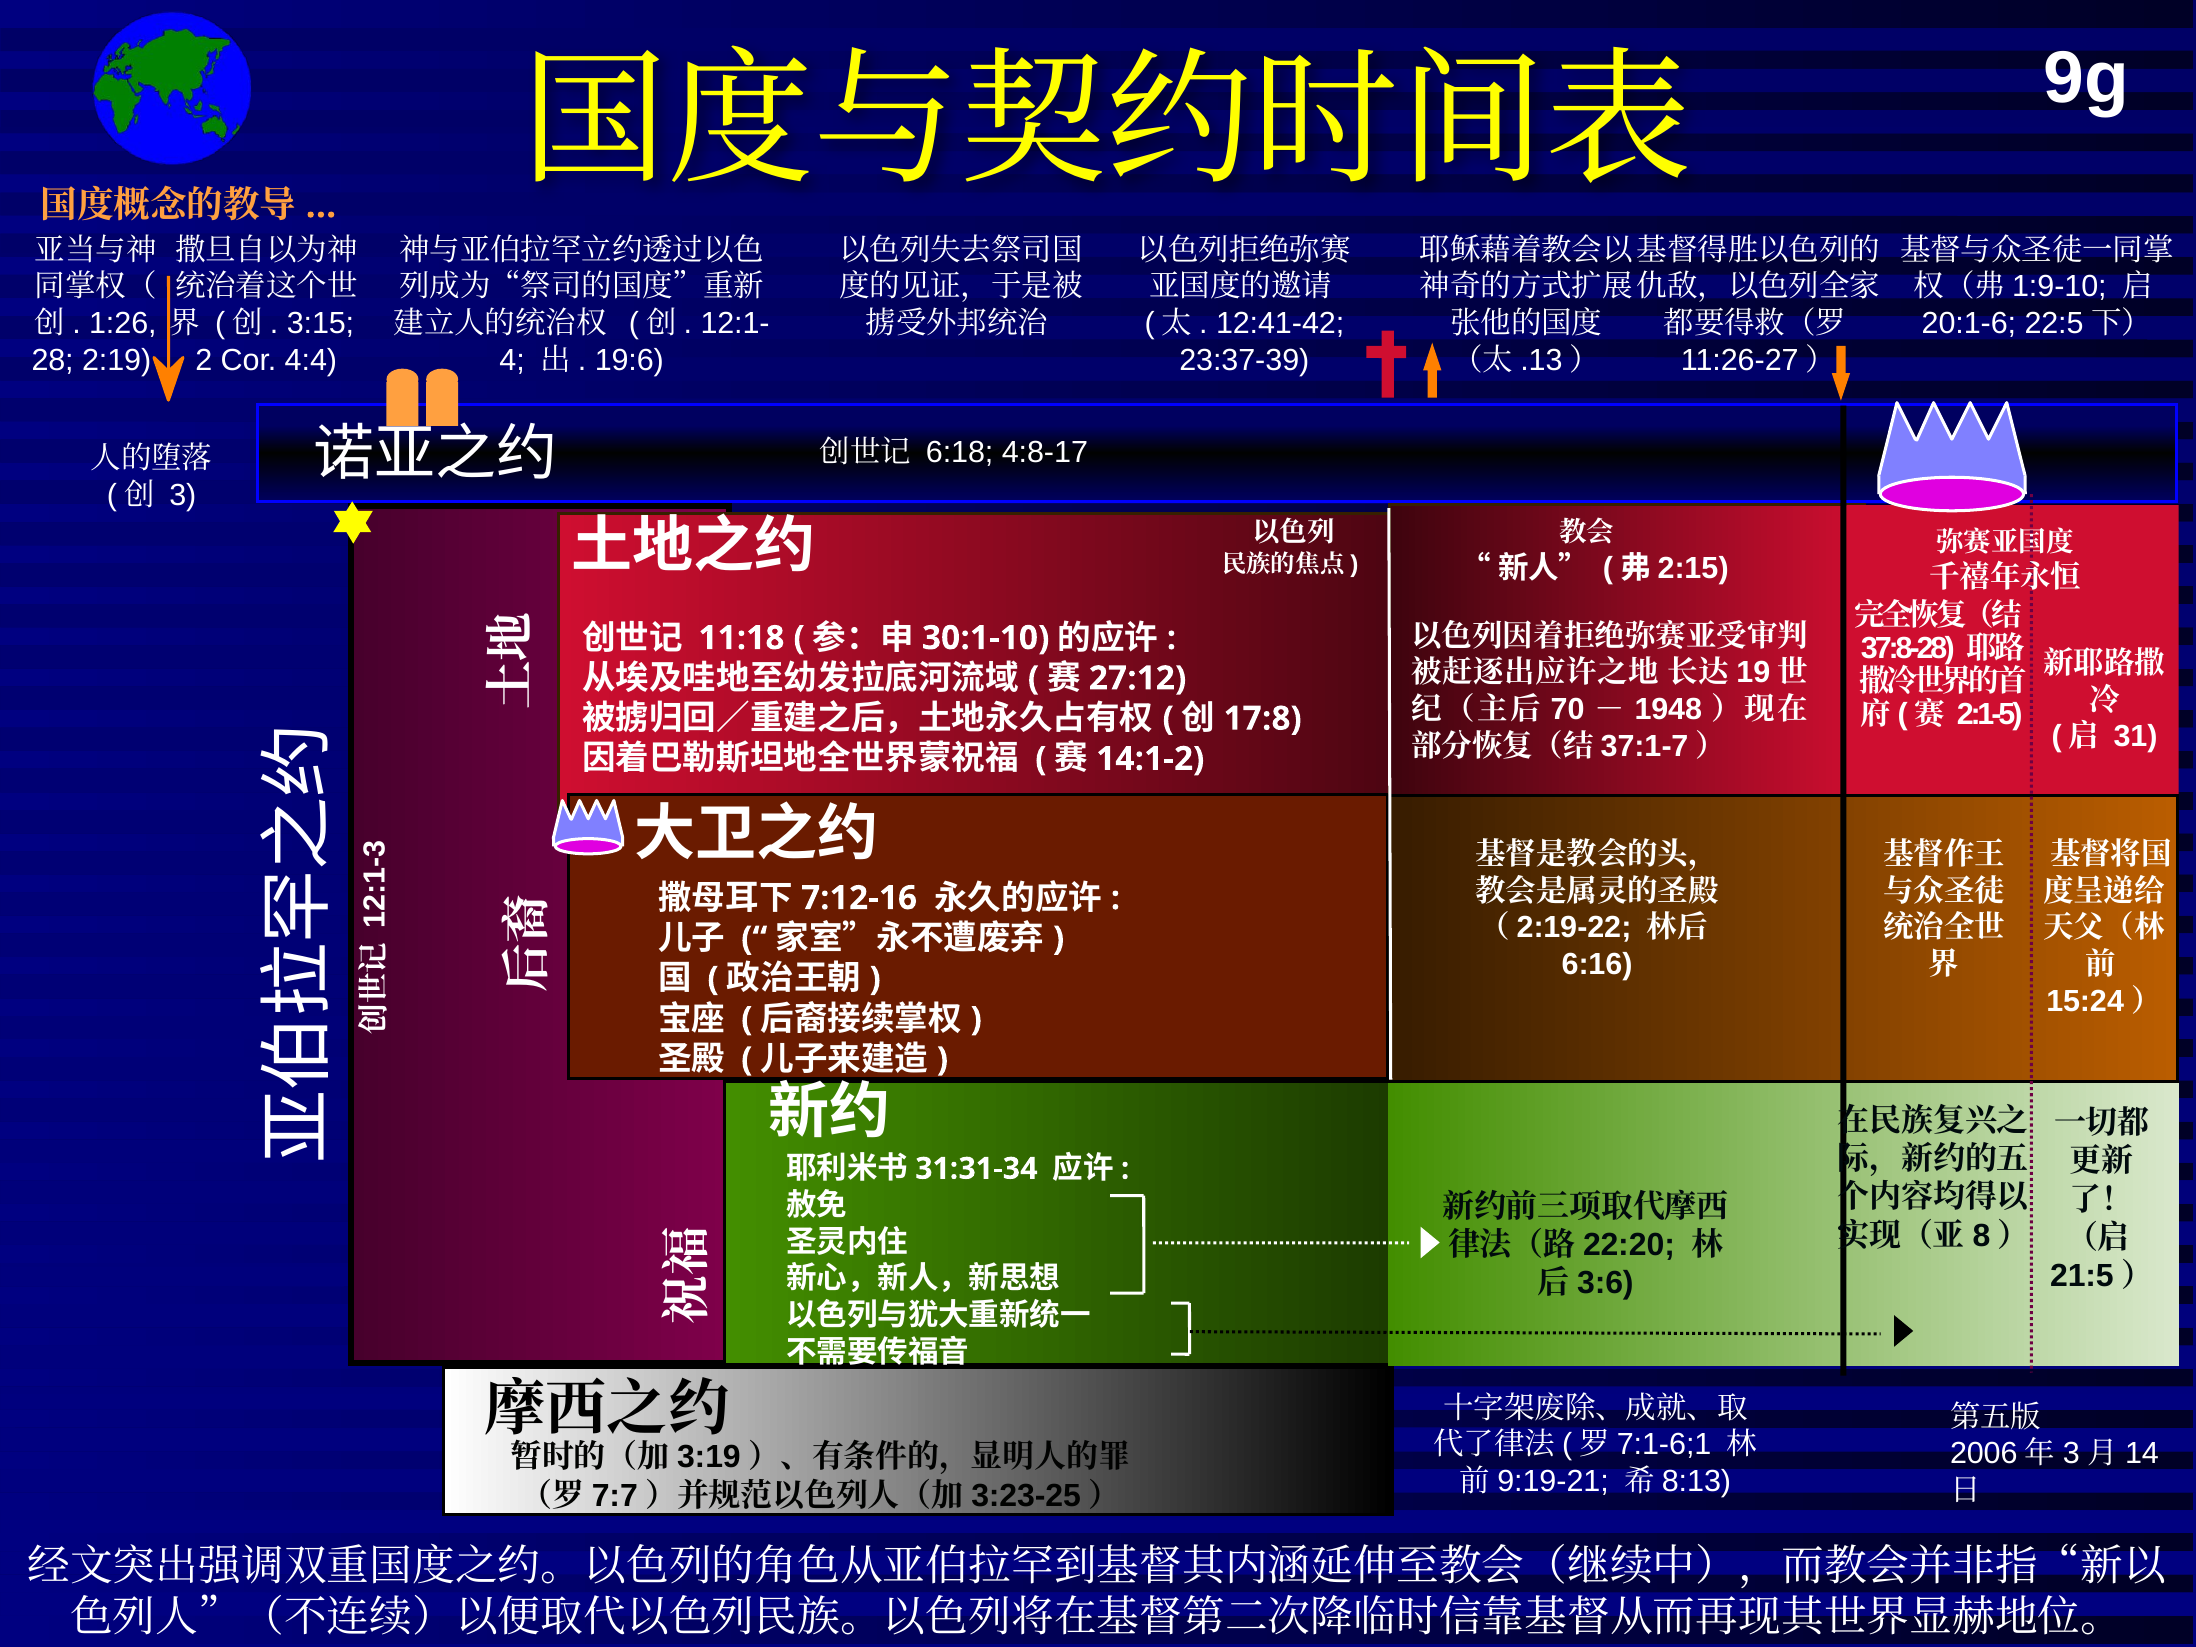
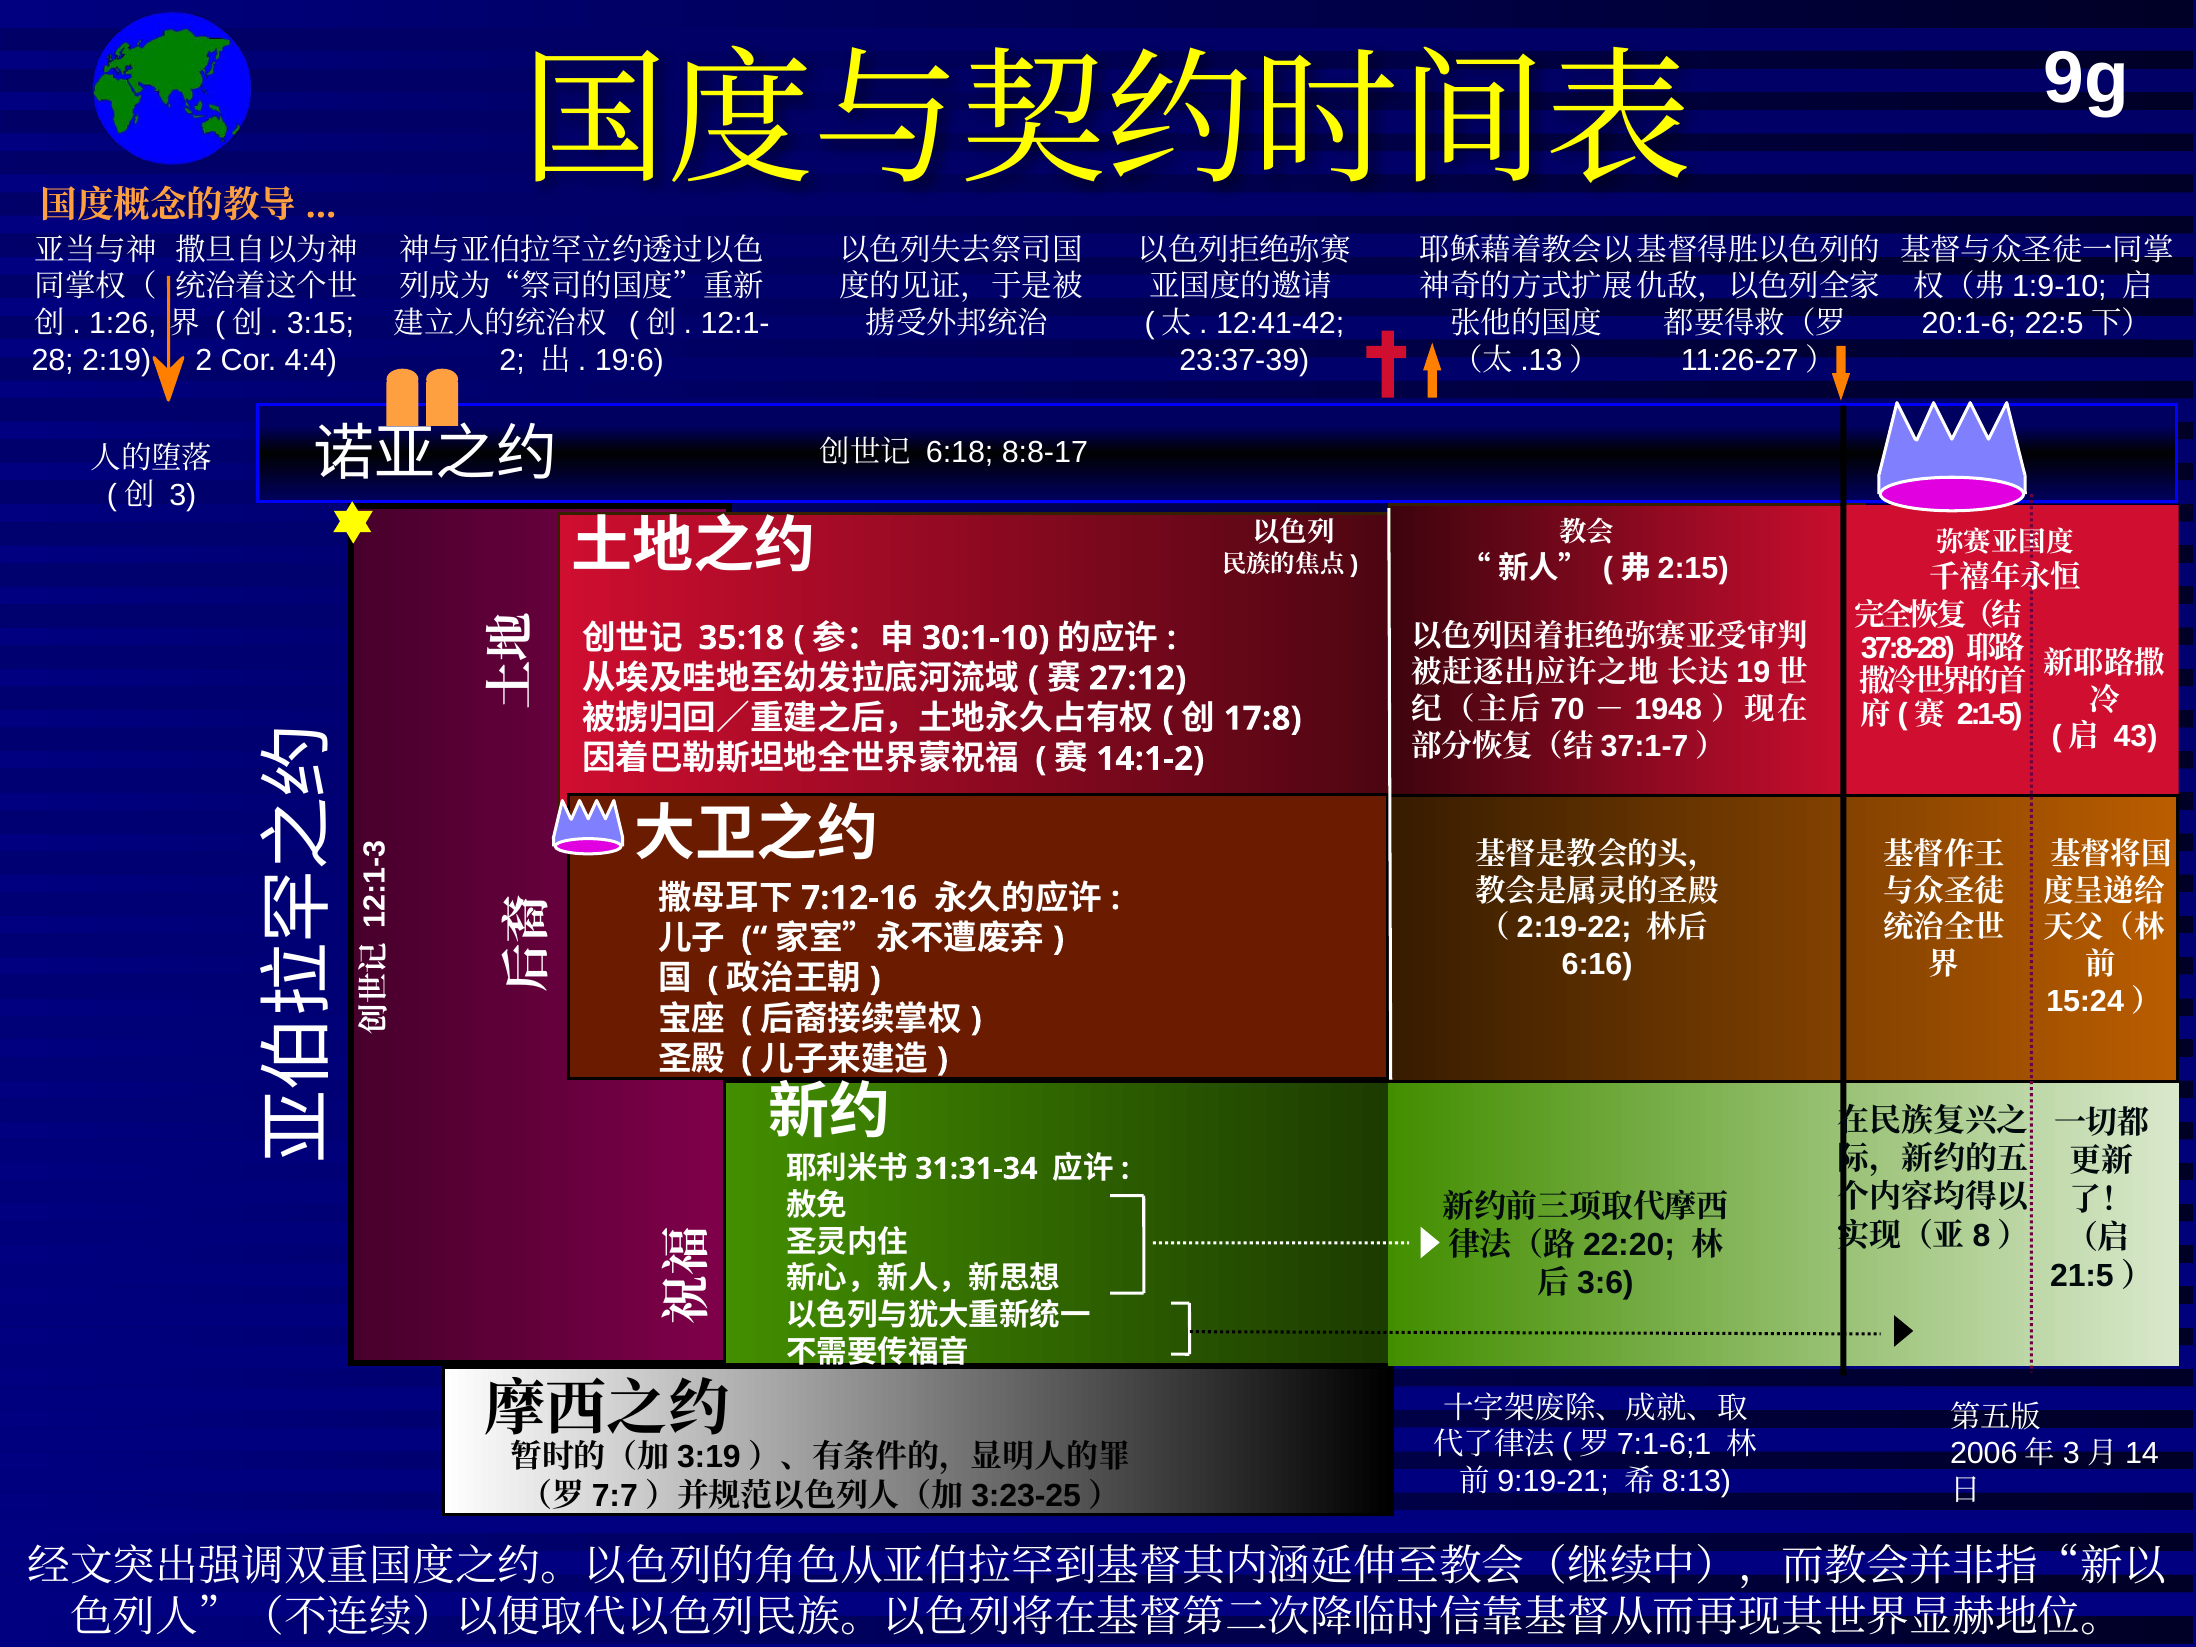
4 at (512, 360): 4 -> 2
4:8-17: 4:8-17 -> 8:8-17
11:18: 11:18 -> 35:18
31: 31 -> 43
